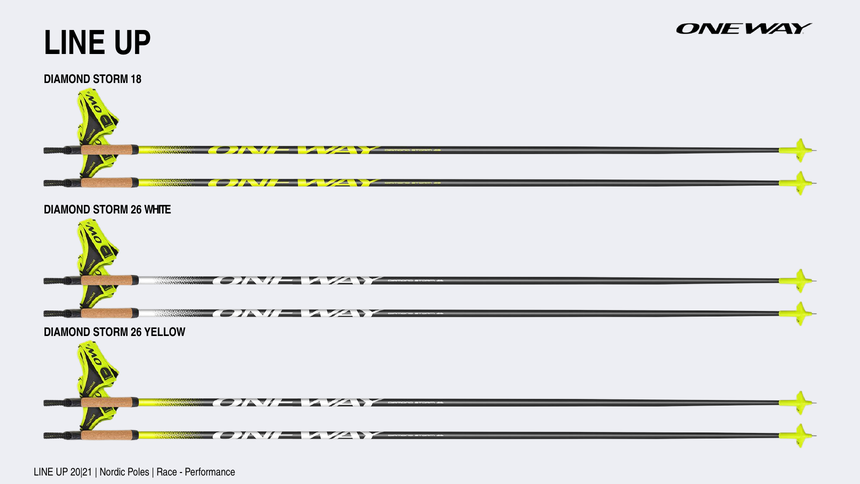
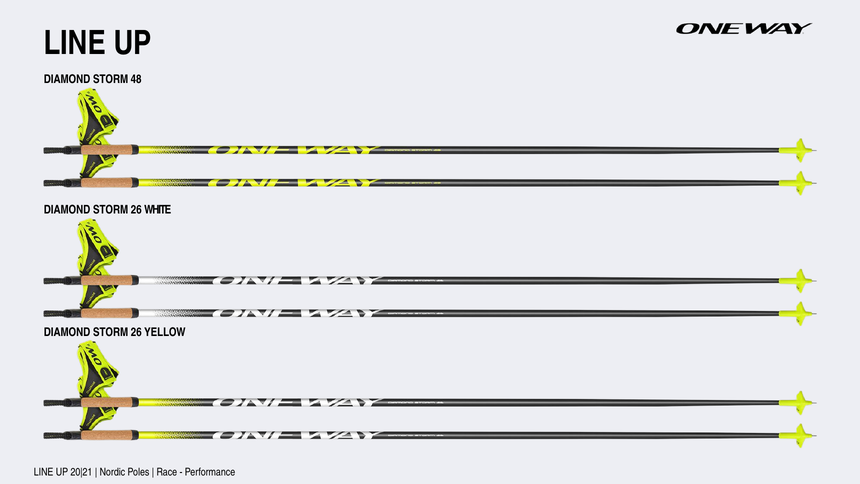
18: 18 -> 48
